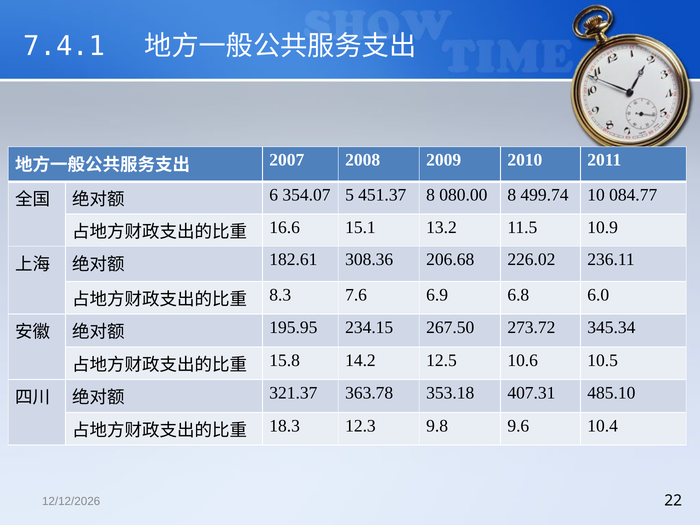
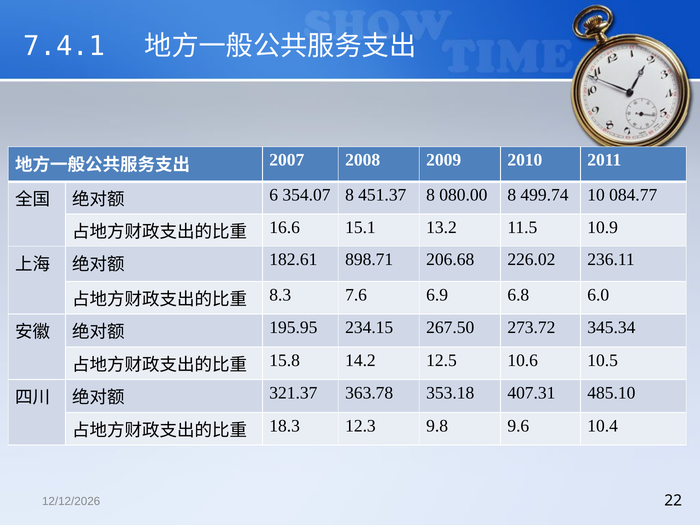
354.07 5: 5 -> 8
308.36: 308.36 -> 898.71
